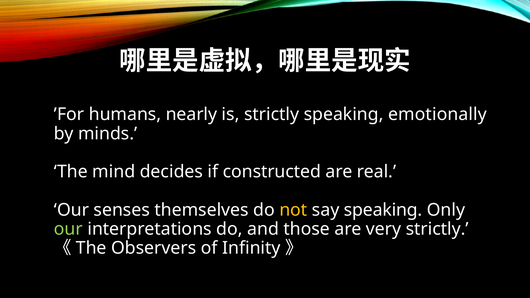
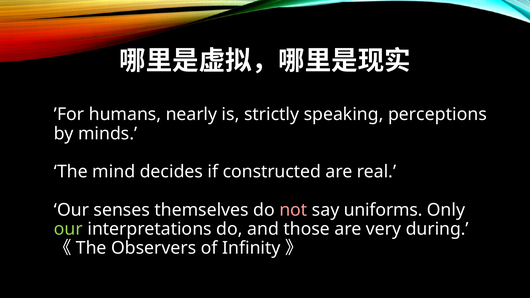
emotionally: emotionally -> perceptions
not colour: yellow -> pink
say speaking: speaking -> uniforms
very strictly: strictly -> during
